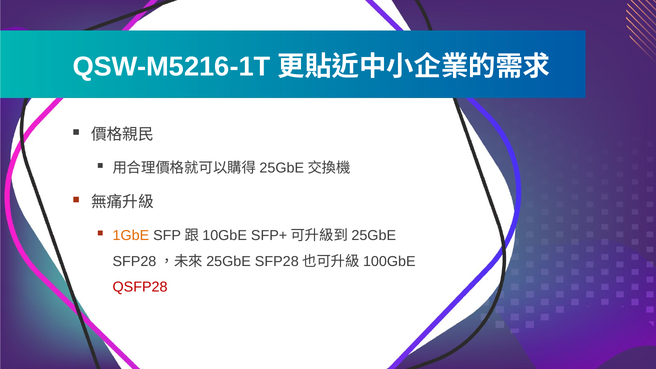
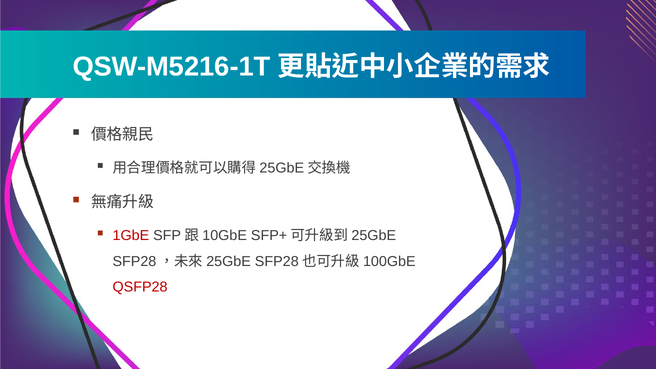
1GbE colour: orange -> red
